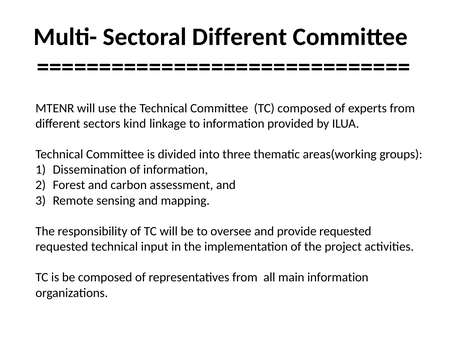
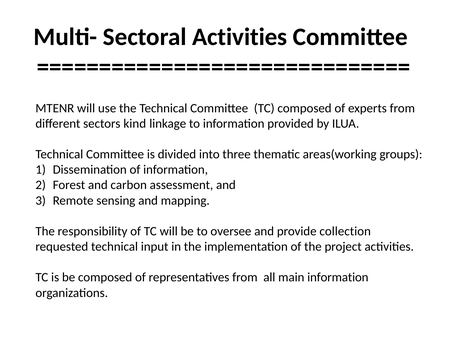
Sectoral Different: Different -> Activities
provide requested: requested -> collection
